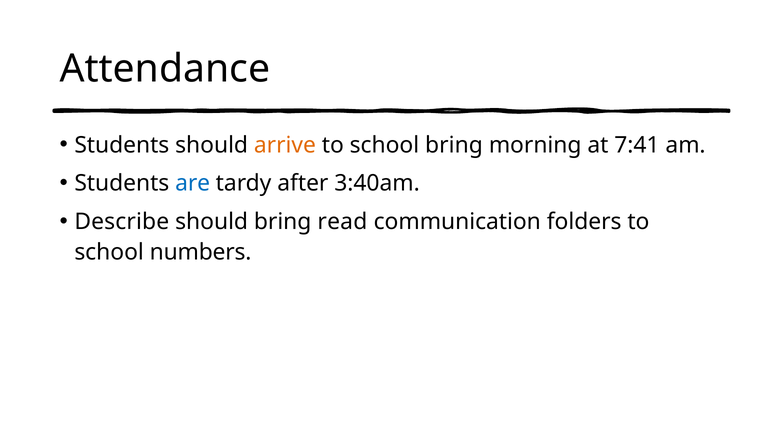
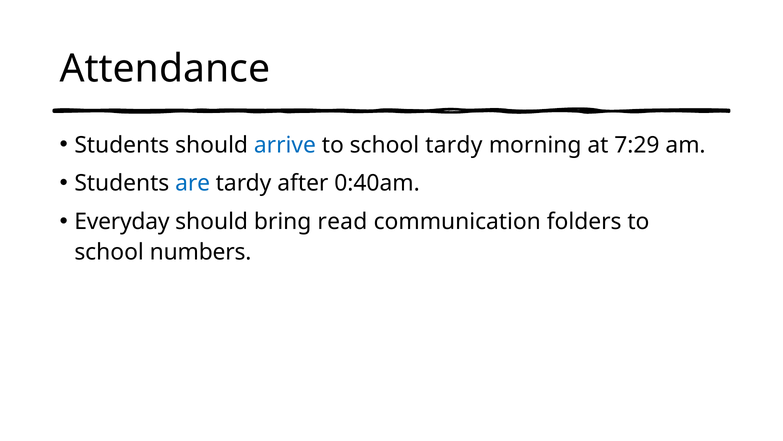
arrive colour: orange -> blue
school bring: bring -> tardy
7:41: 7:41 -> 7:29
3:40am: 3:40am -> 0:40am
Describe: Describe -> Everyday
